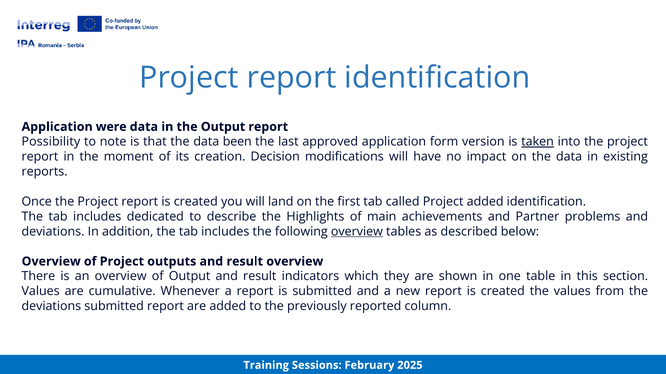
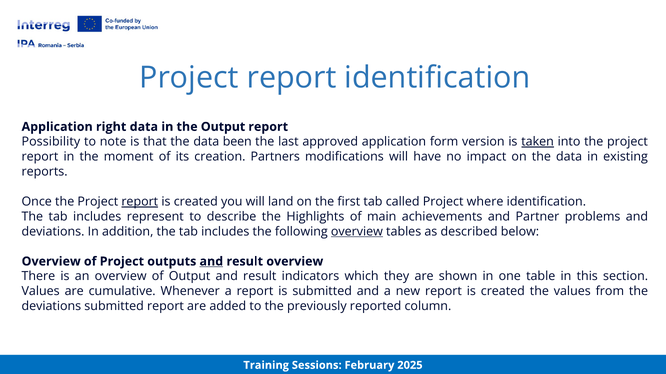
were: were -> right
Decision: Decision -> Partners
report at (140, 202) underline: none -> present
Project added: added -> where
dedicated: dedicated -> represent
and at (211, 262) underline: none -> present
